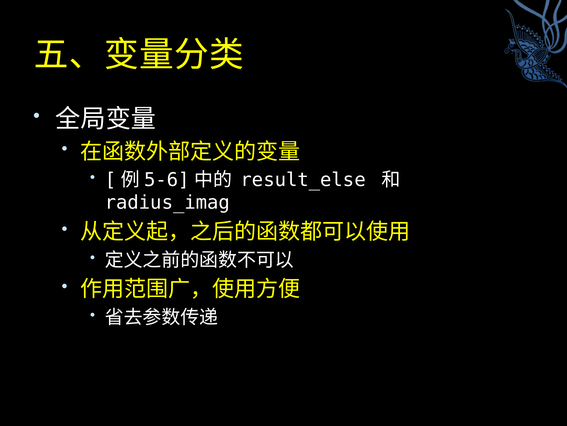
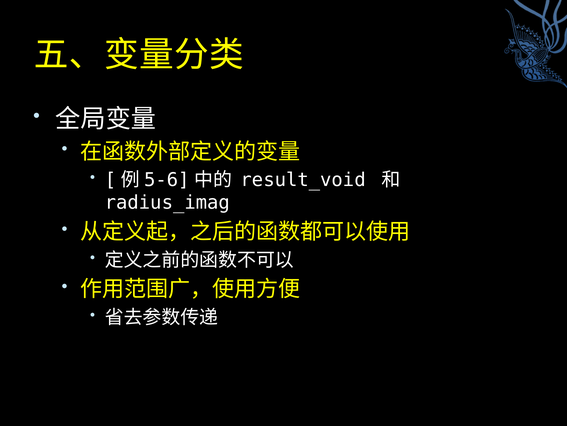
result_else: result_else -> result_void
